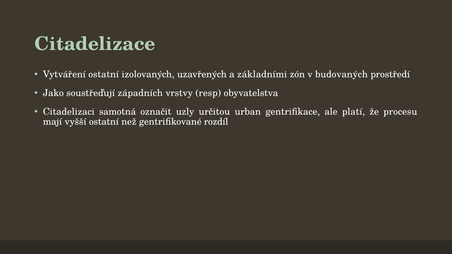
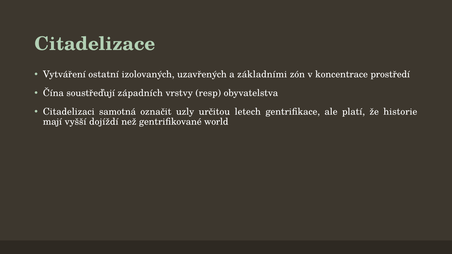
budovaných: budovaných -> koncentrace
Jako: Jako -> Čína
urban: urban -> letech
procesu: procesu -> historie
vyšší ostatní: ostatní -> dojíždí
rozdíl: rozdíl -> world
